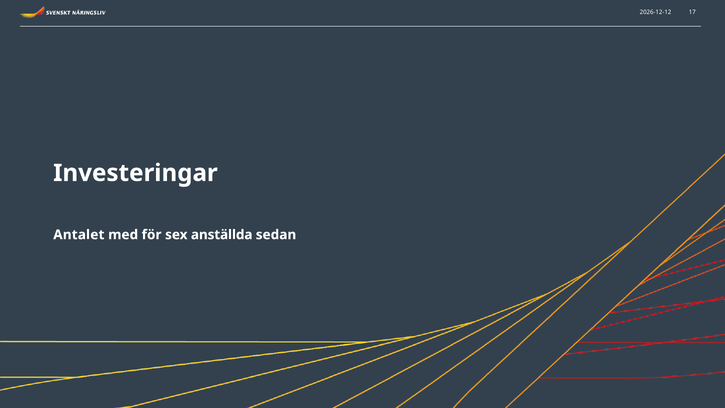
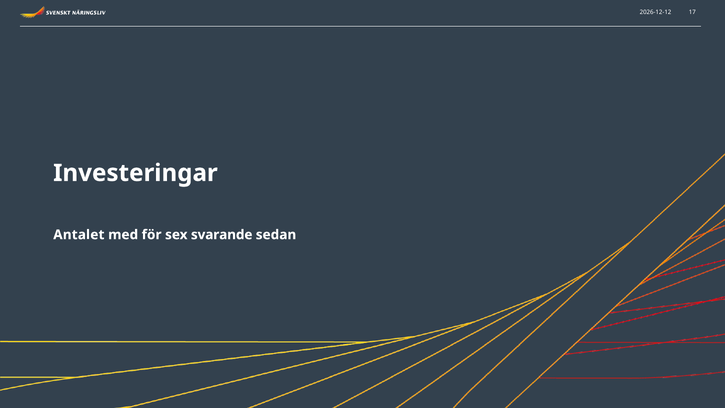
anställda: anställda -> svarande
